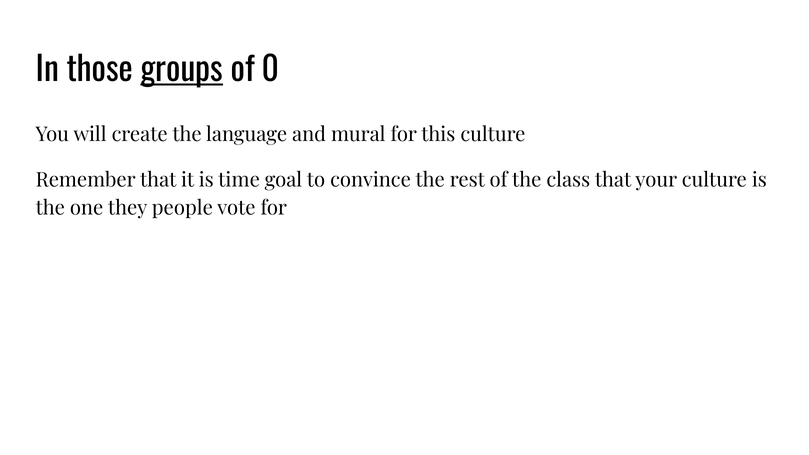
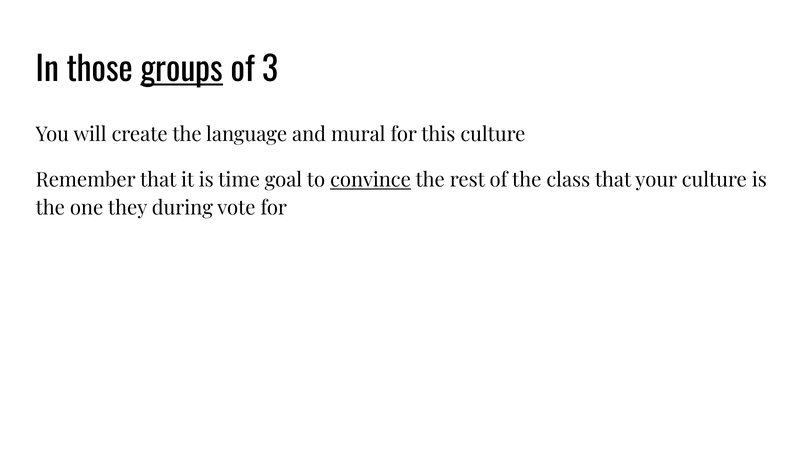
0: 0 -> 3
convince underline: none -> present
people: people -> during
